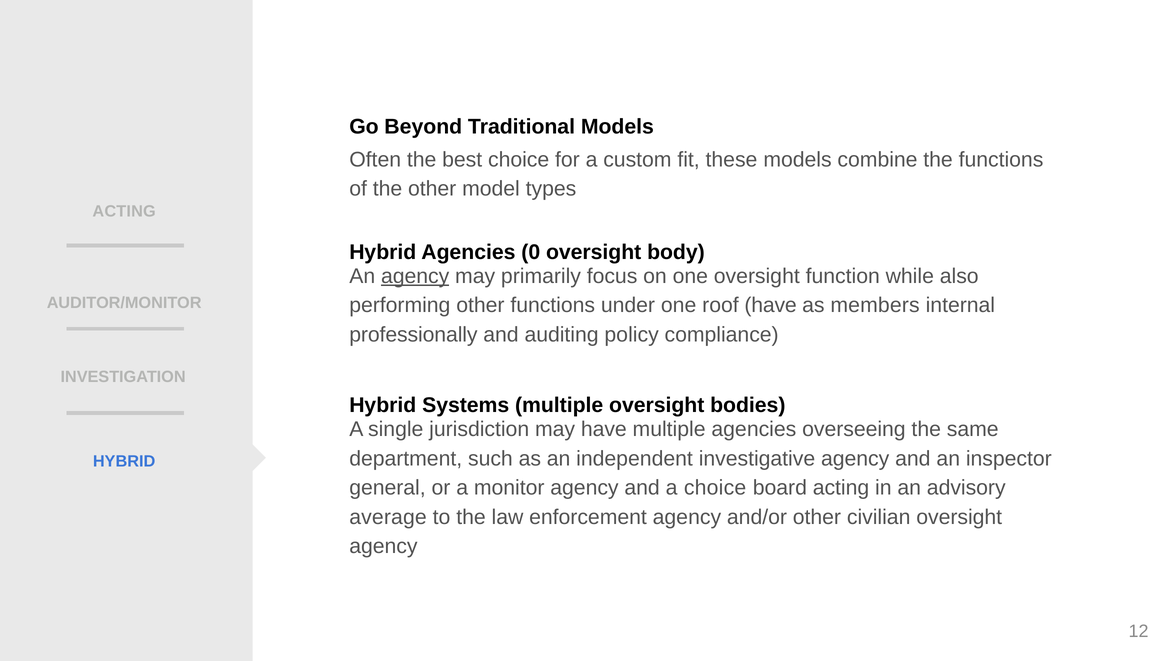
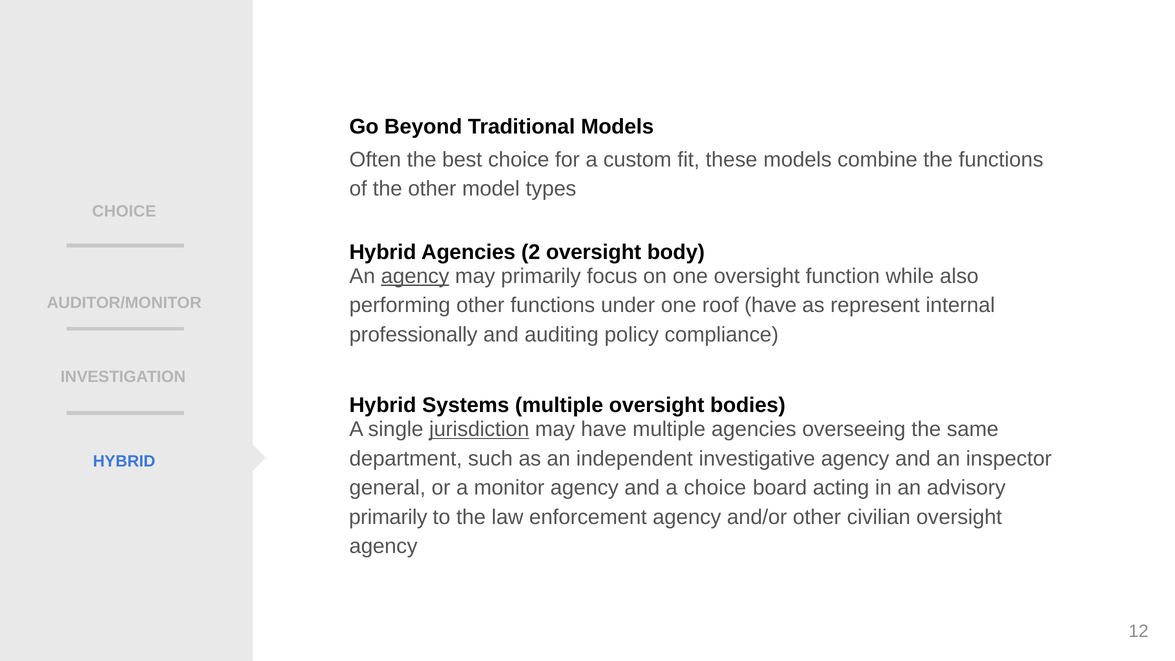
ACTING at (124, 211): ACTING -> CHOICE
0: 0 -> 2
members: members -> represent
jurisdiction underline: none -> present
average at (388, 517): average -> primarily
